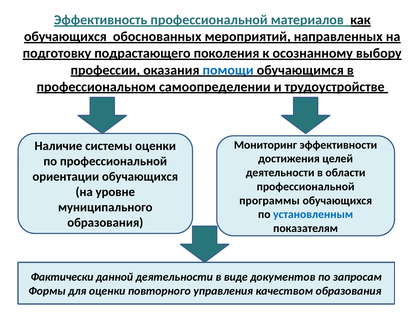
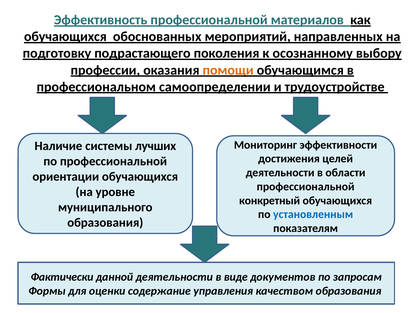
помощи colour: blue -> orange
системы оценки: оценки -> лучших
программы: программы -> конкретный
повторного: повторного -> содержание
